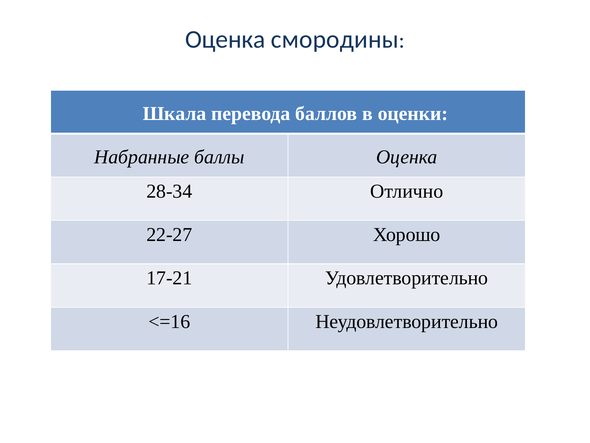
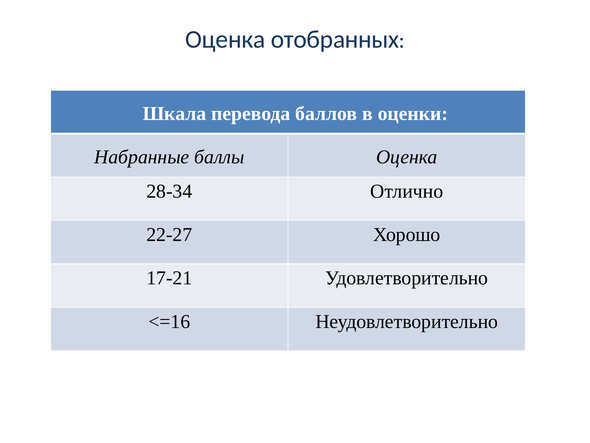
смородины: смородины -> отобранных
